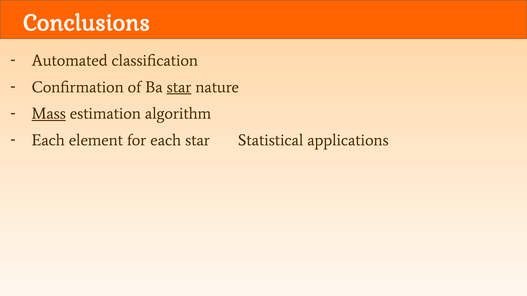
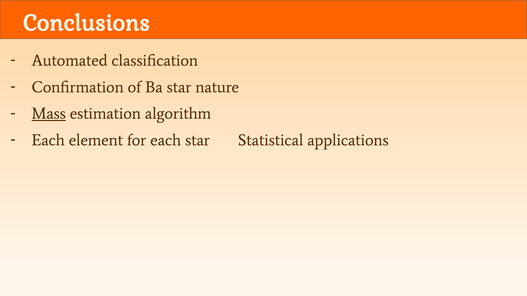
star at (179, 87) underline: present -> none
